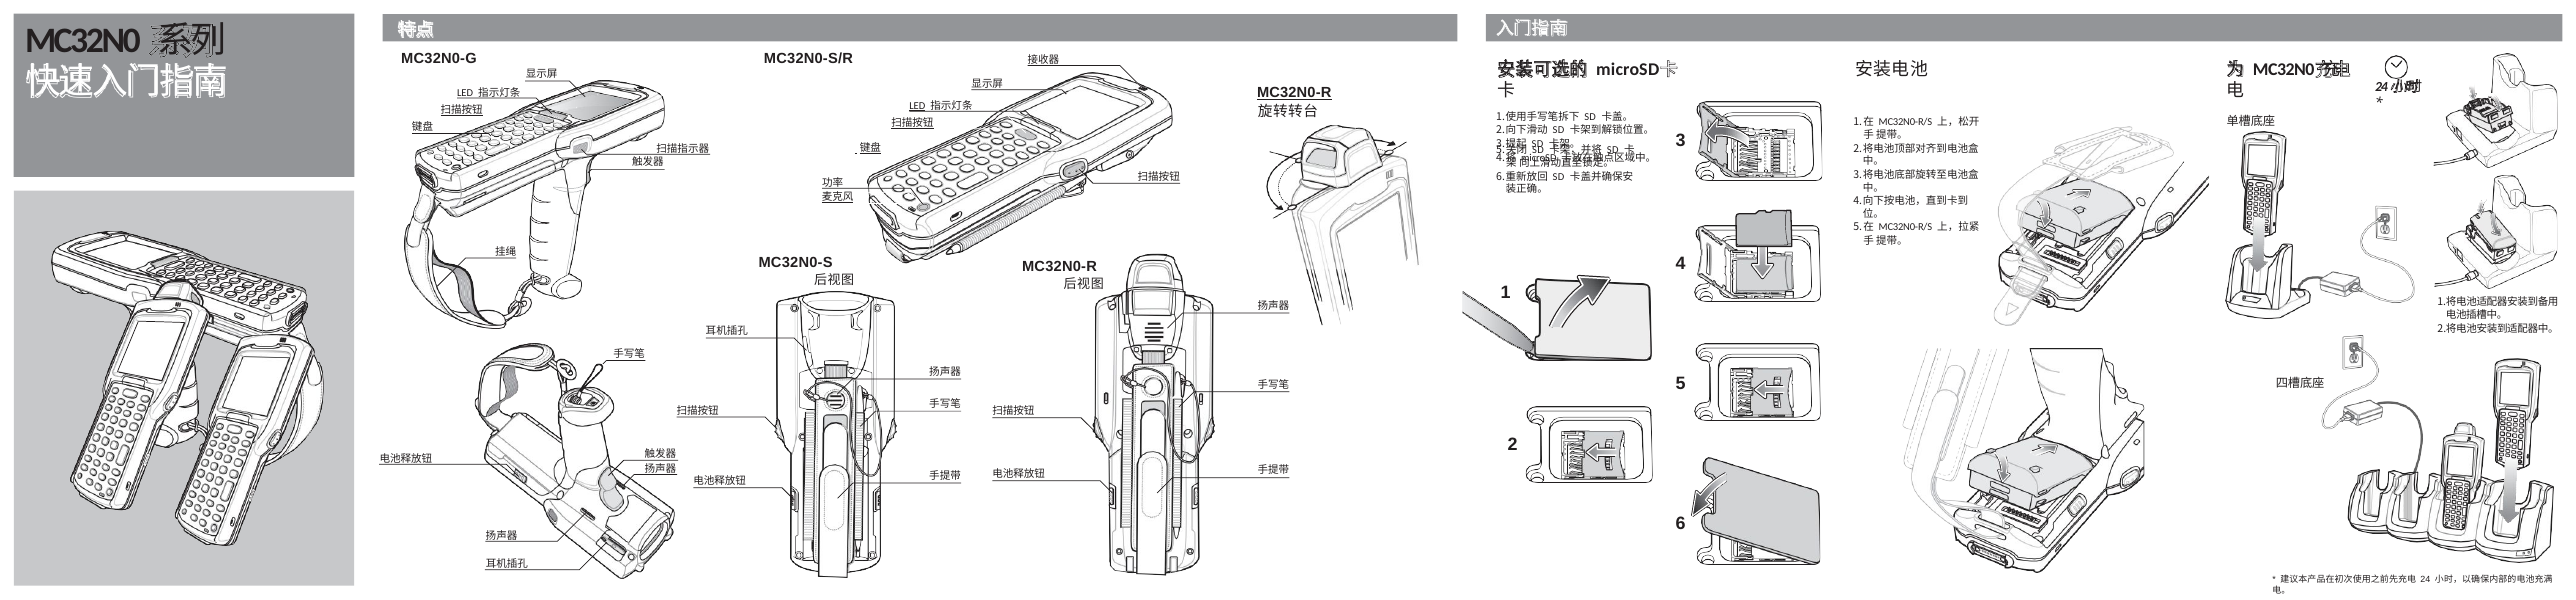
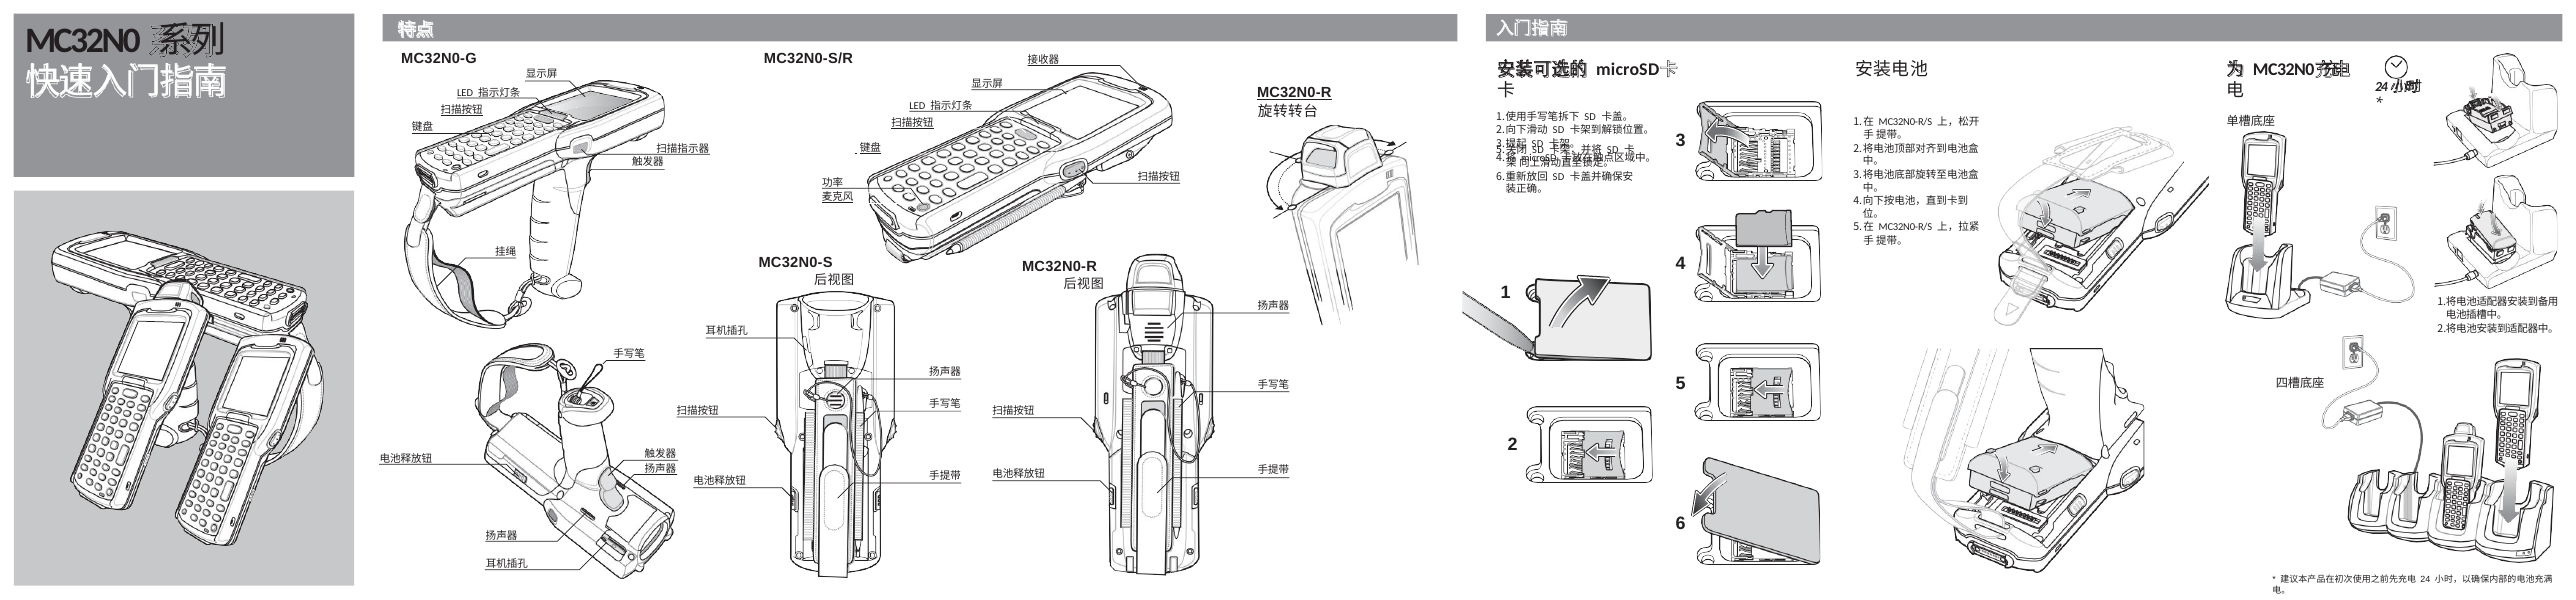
LED at (917, 106) underline: present -> none
